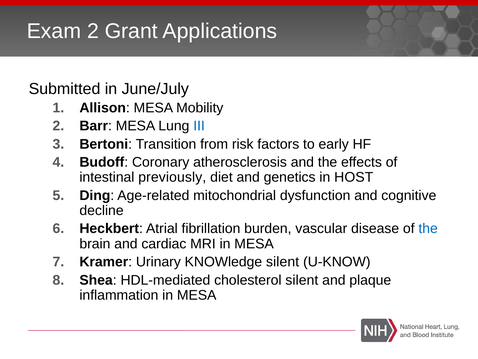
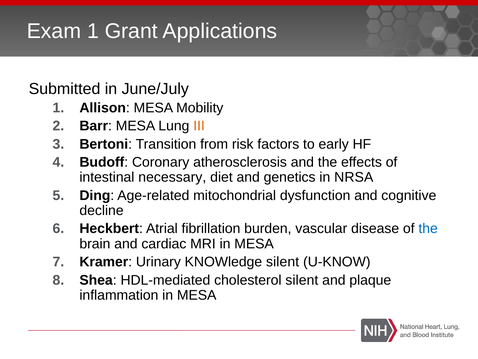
Exam 2: 2 -> 1
III colour: blue -> orange
previously: previously -> necessary
HOST: HOST -> NRSA
